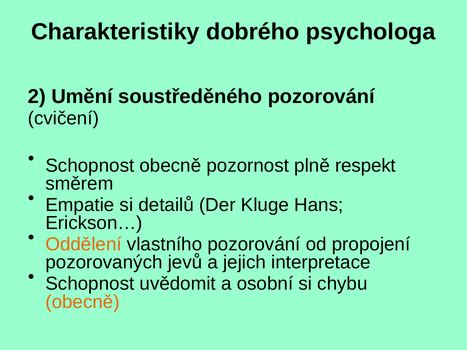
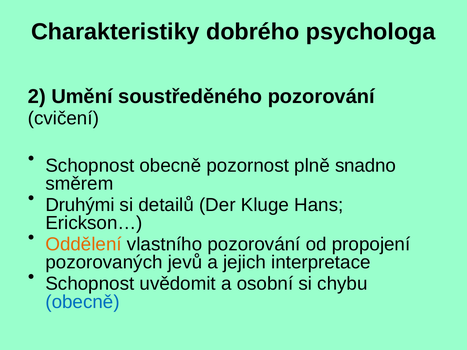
respekt: respekt -> snadno
Empatie: Empatie -> Druhými
obecně at (83, 302) colour: orange -> blue
